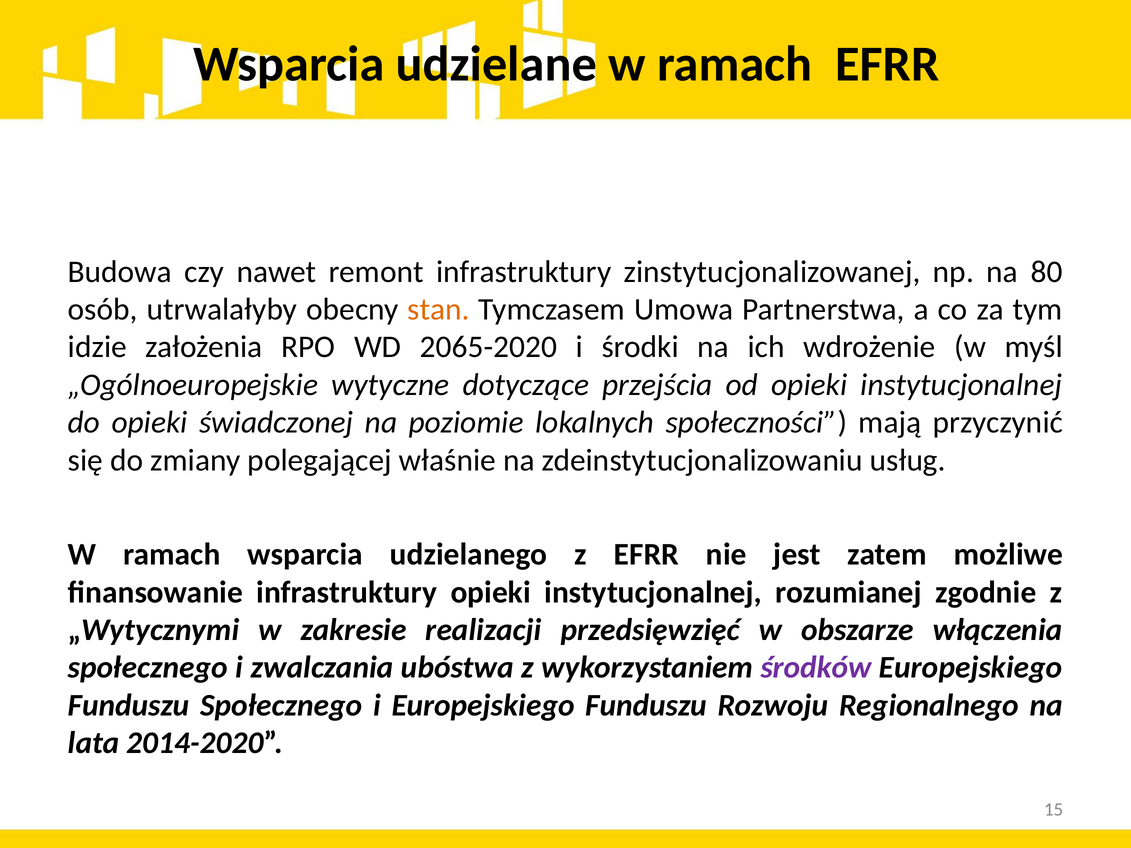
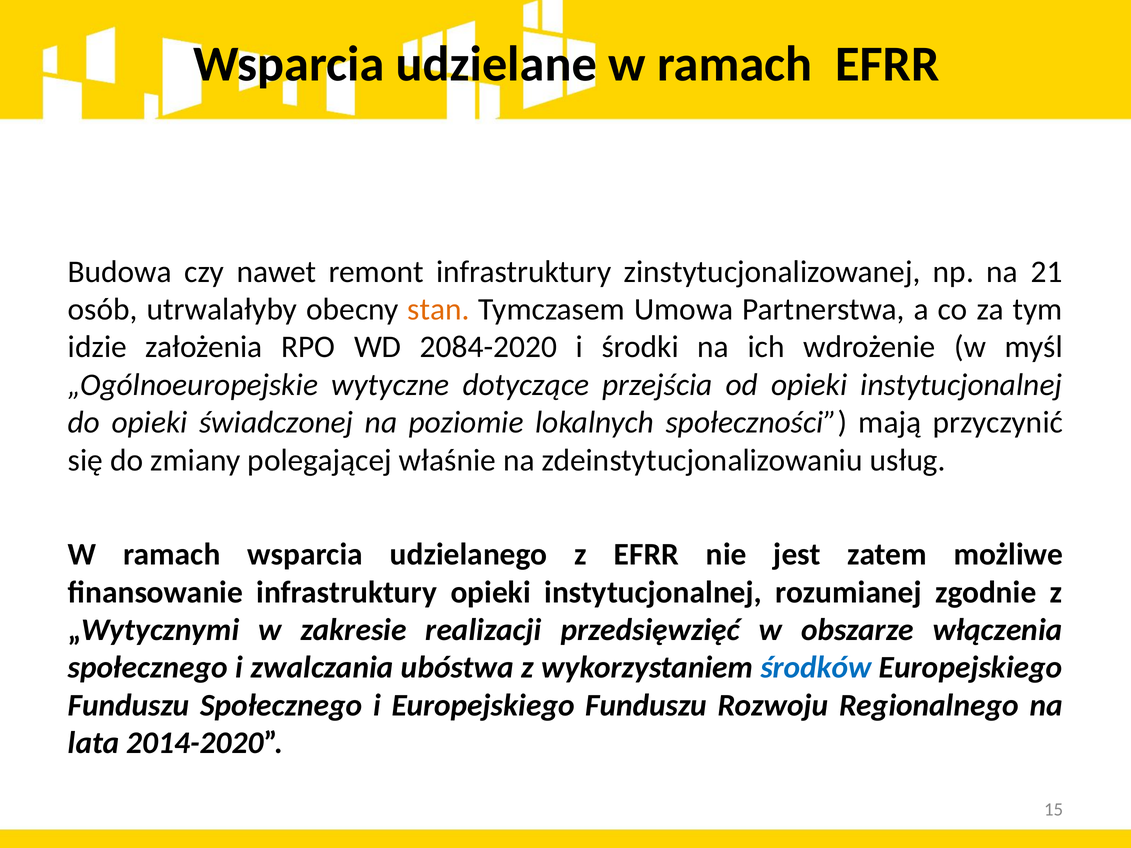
80: 80 -> 21
2065-2020: 2065-2020 -> 2084-2020
środków colour: purple -> blue
